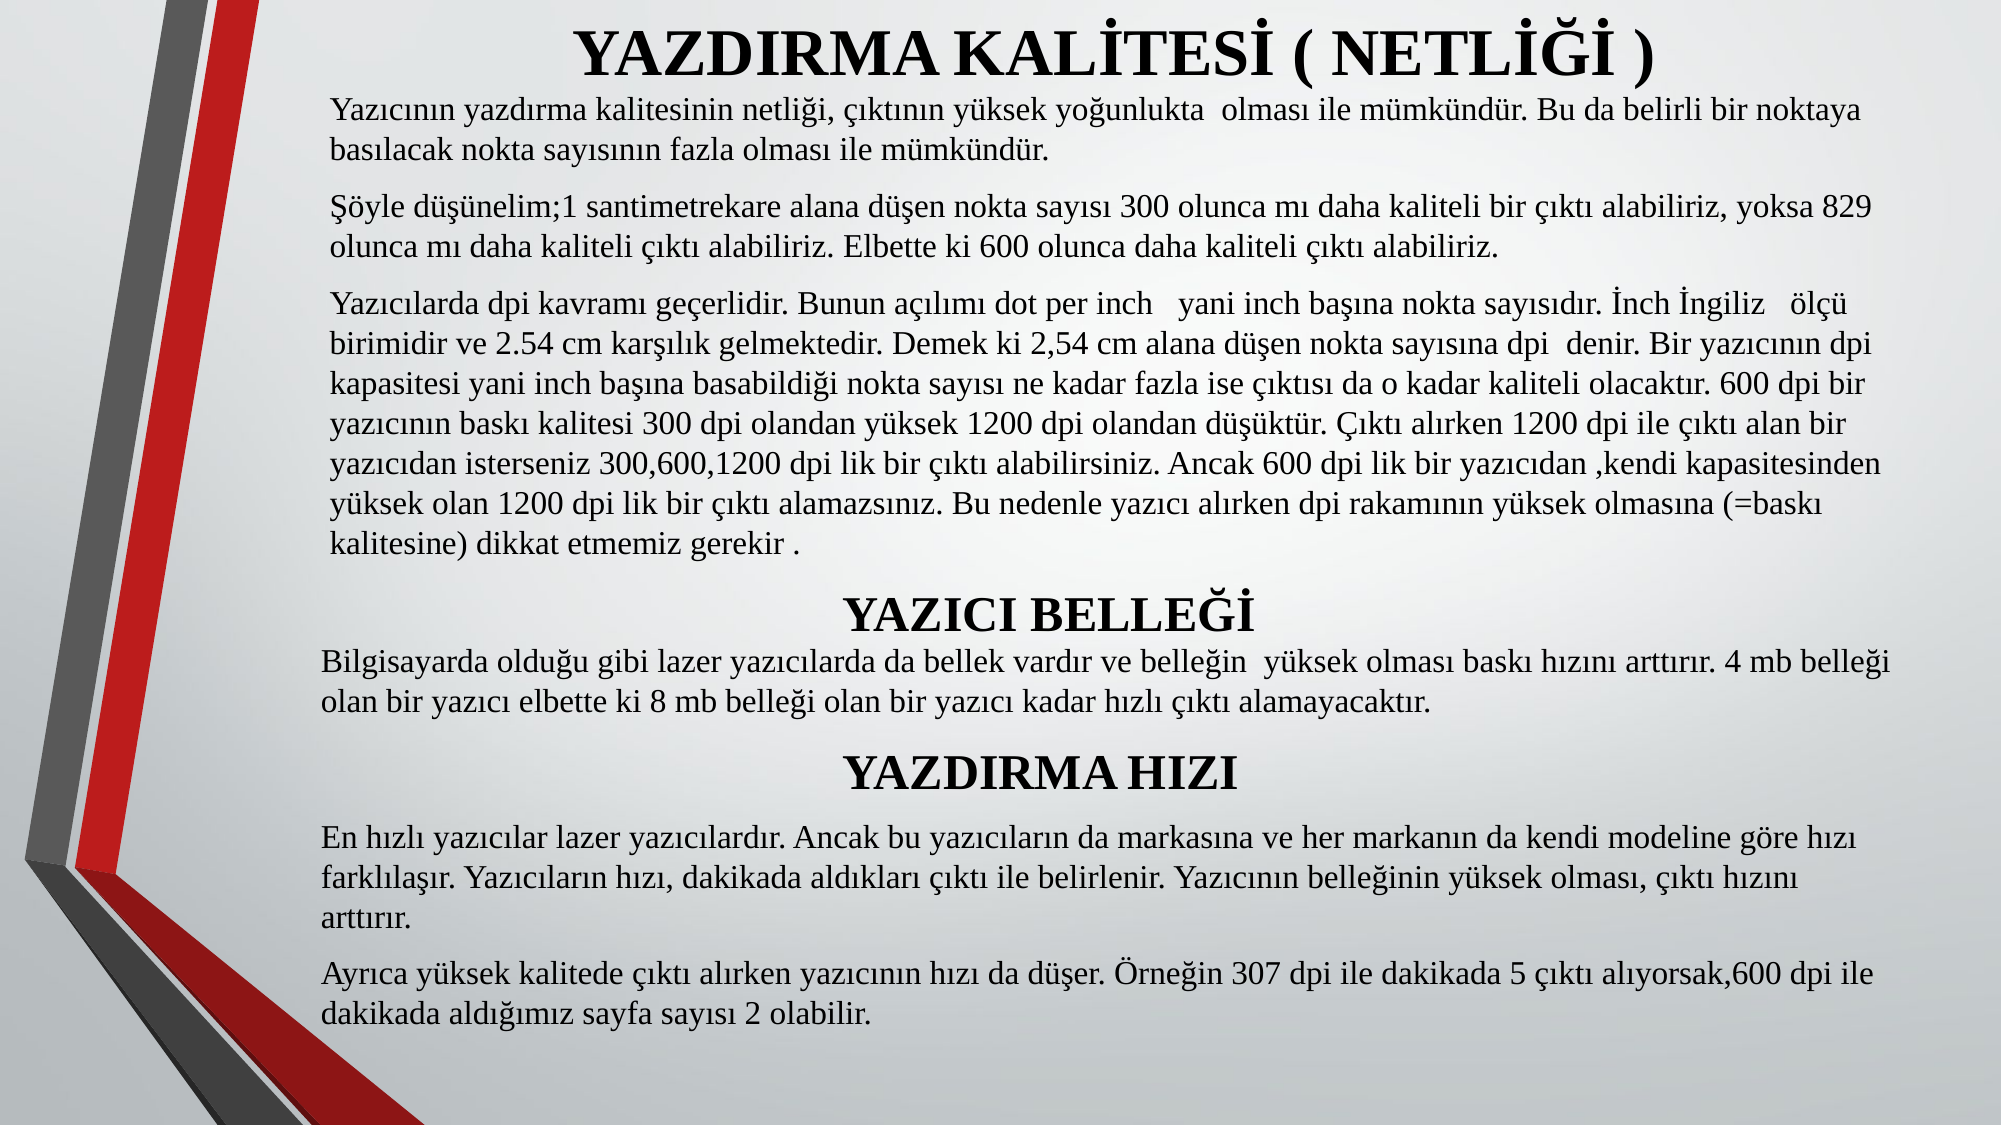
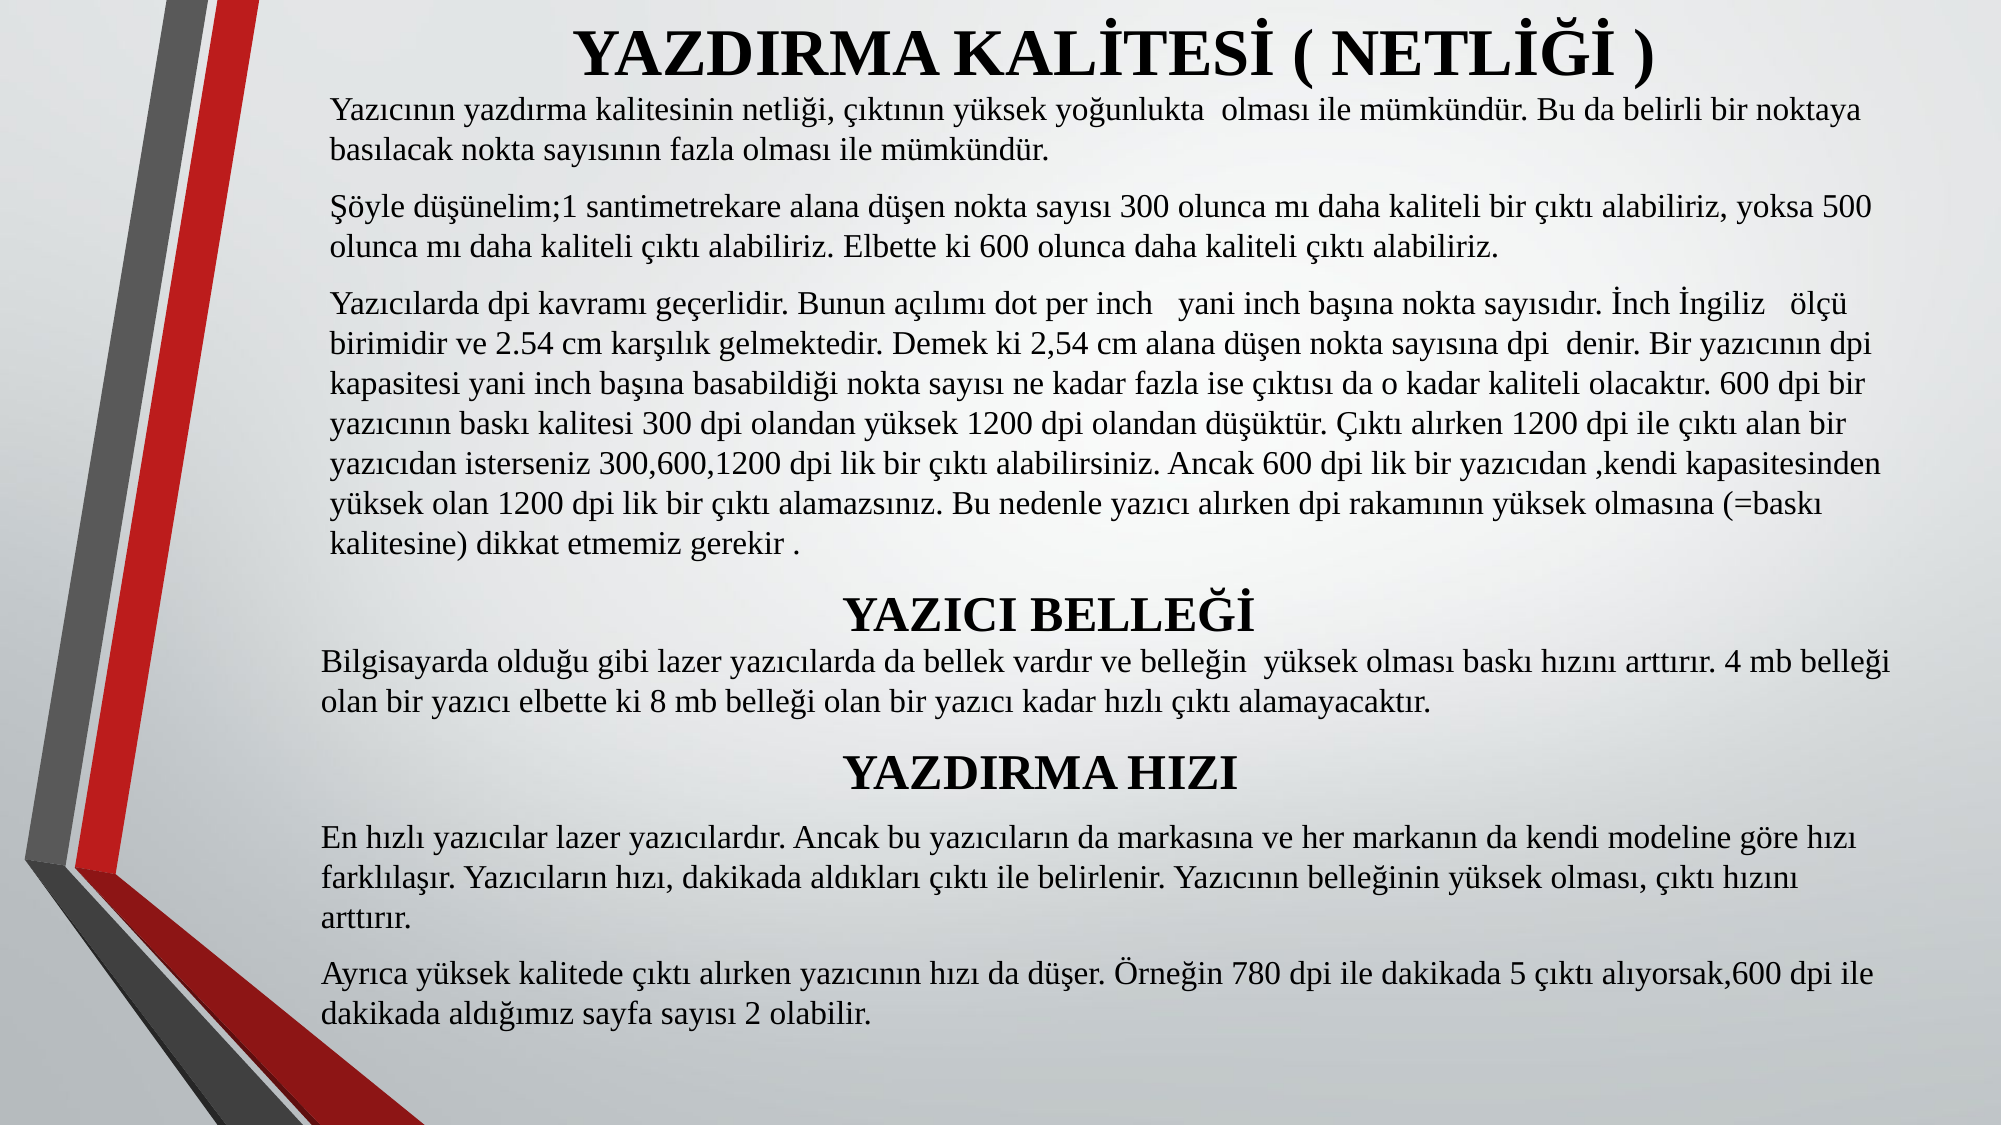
829: 829 -> 500
307: 307 -> 780
